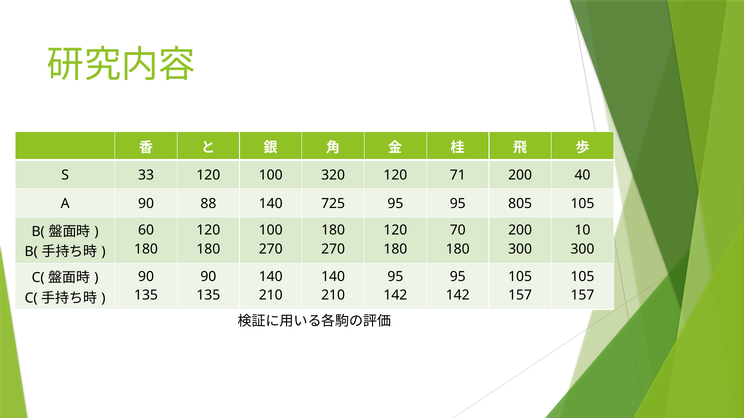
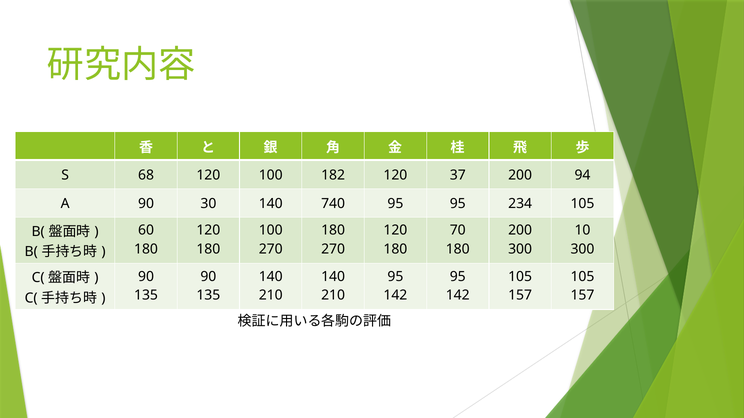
33: 33 -> 68
320: 320 -> 182
71: 71 -> 37
40: 40 -> 94
88: 88 -> 30
725: 725 -> 740
805: 805 -> 234
